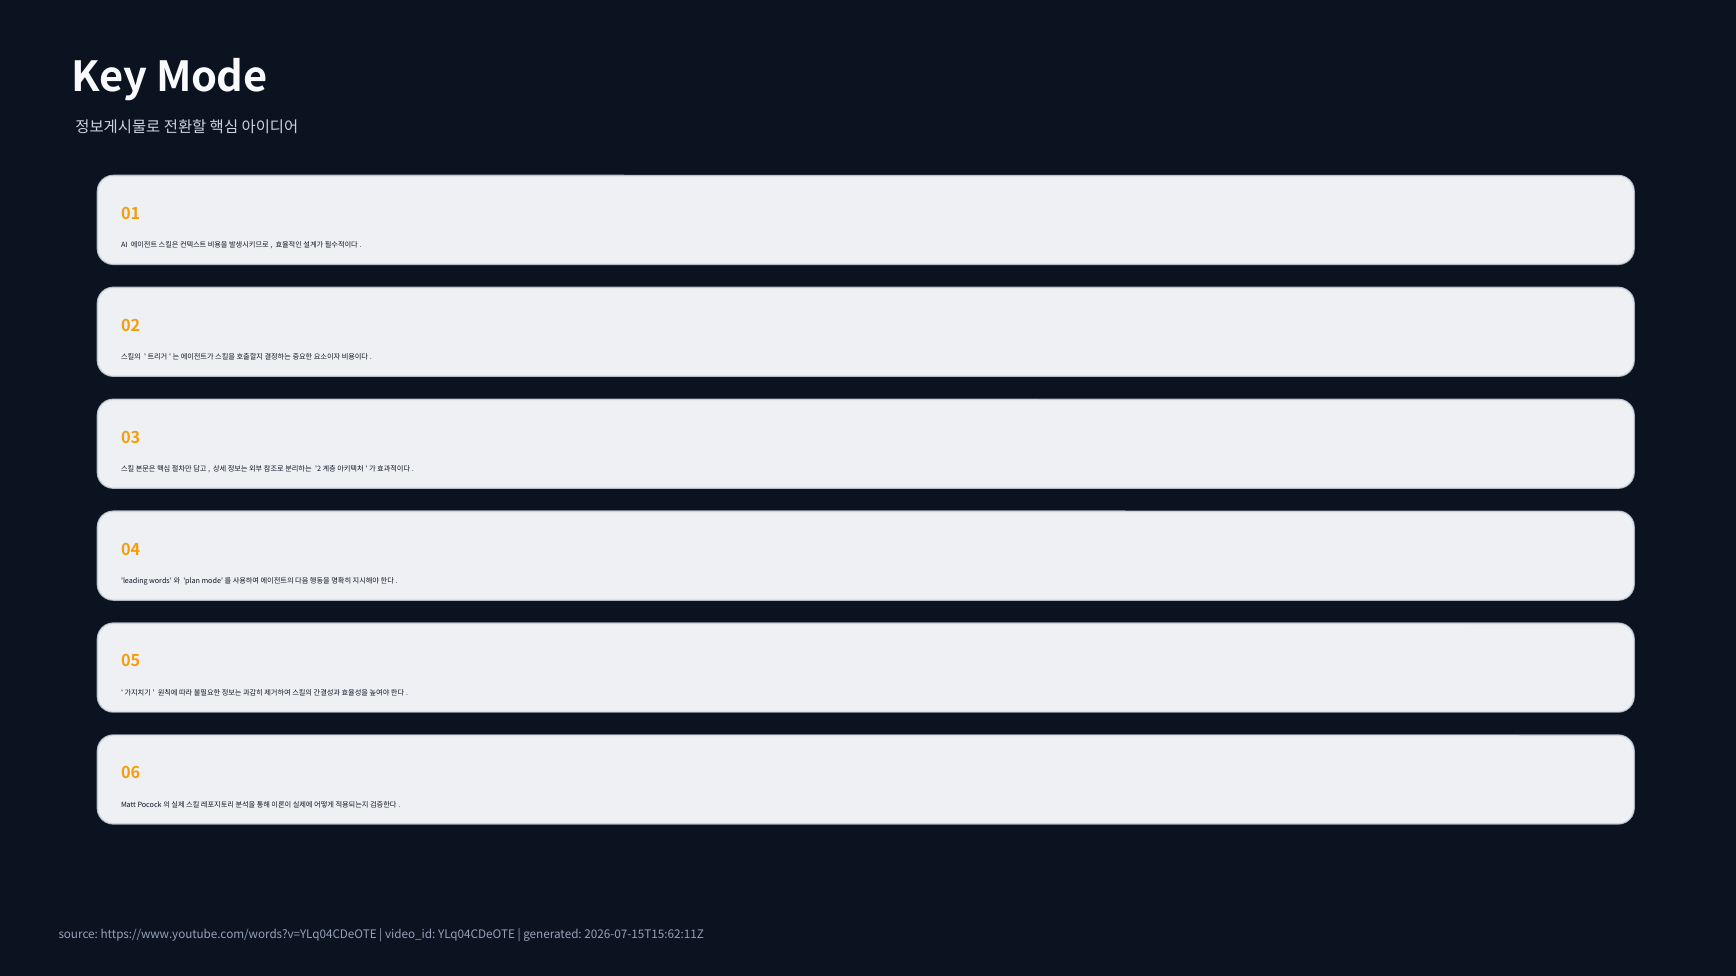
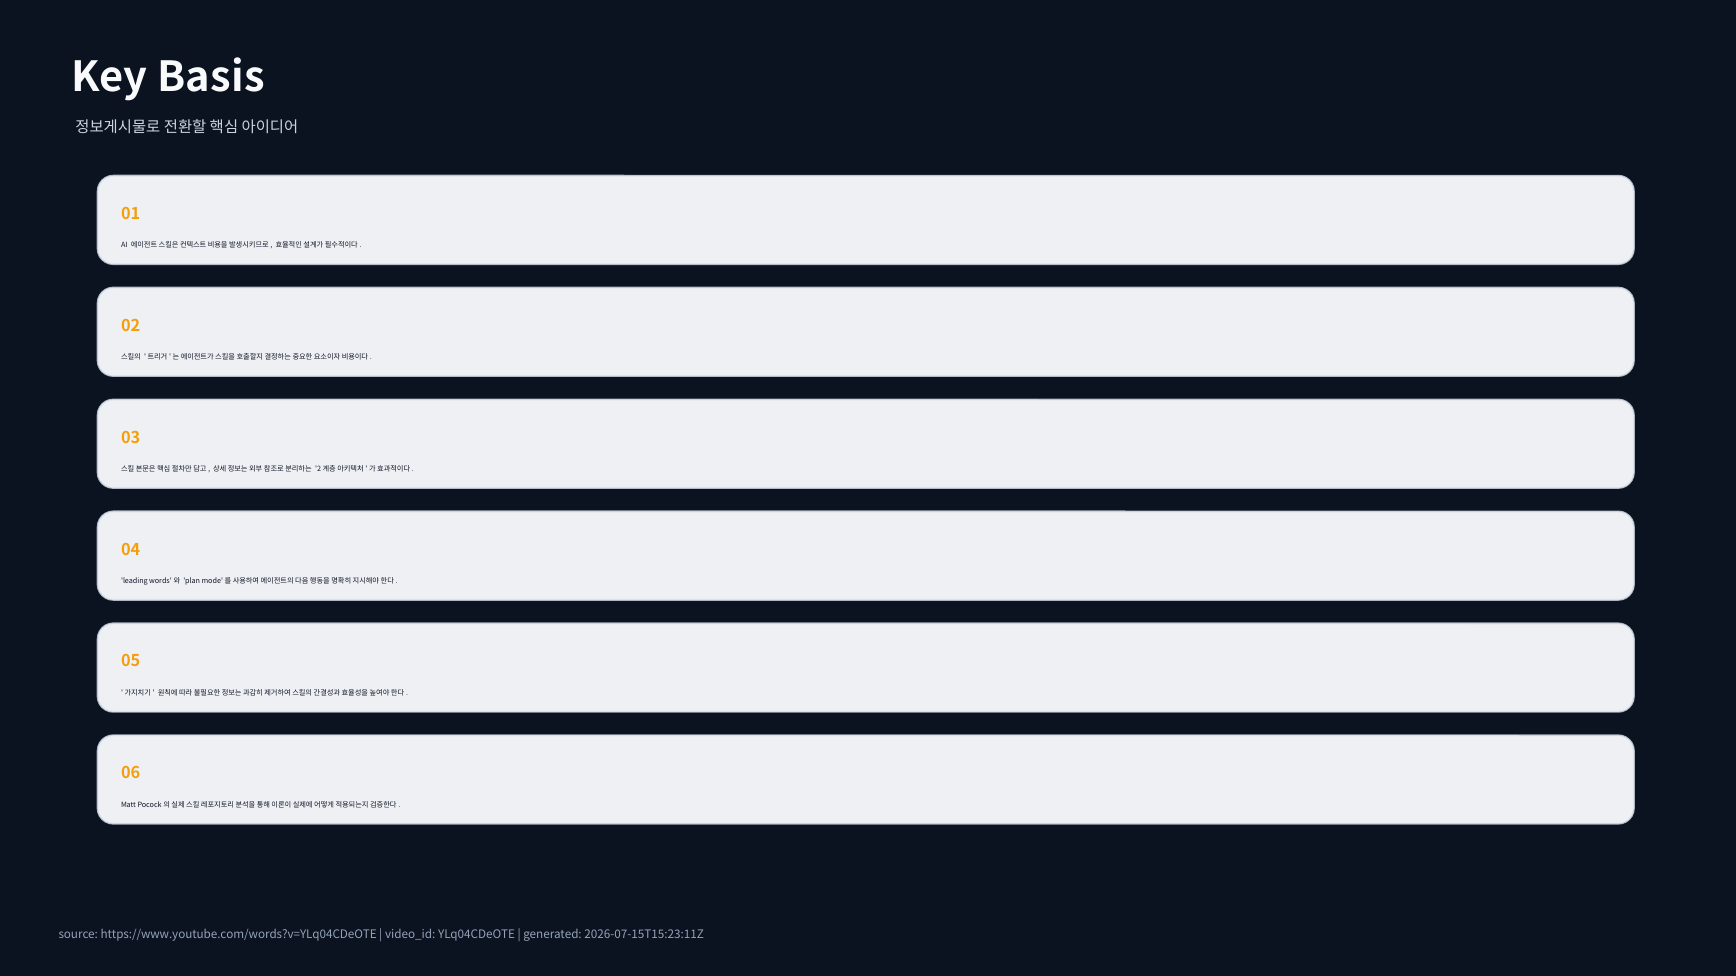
Mode: Mode -> Basis
2026-07-15T15:62:11Z: 2026-07-15T15:62:11Z -> 2026-07-15T15:23:11Z
